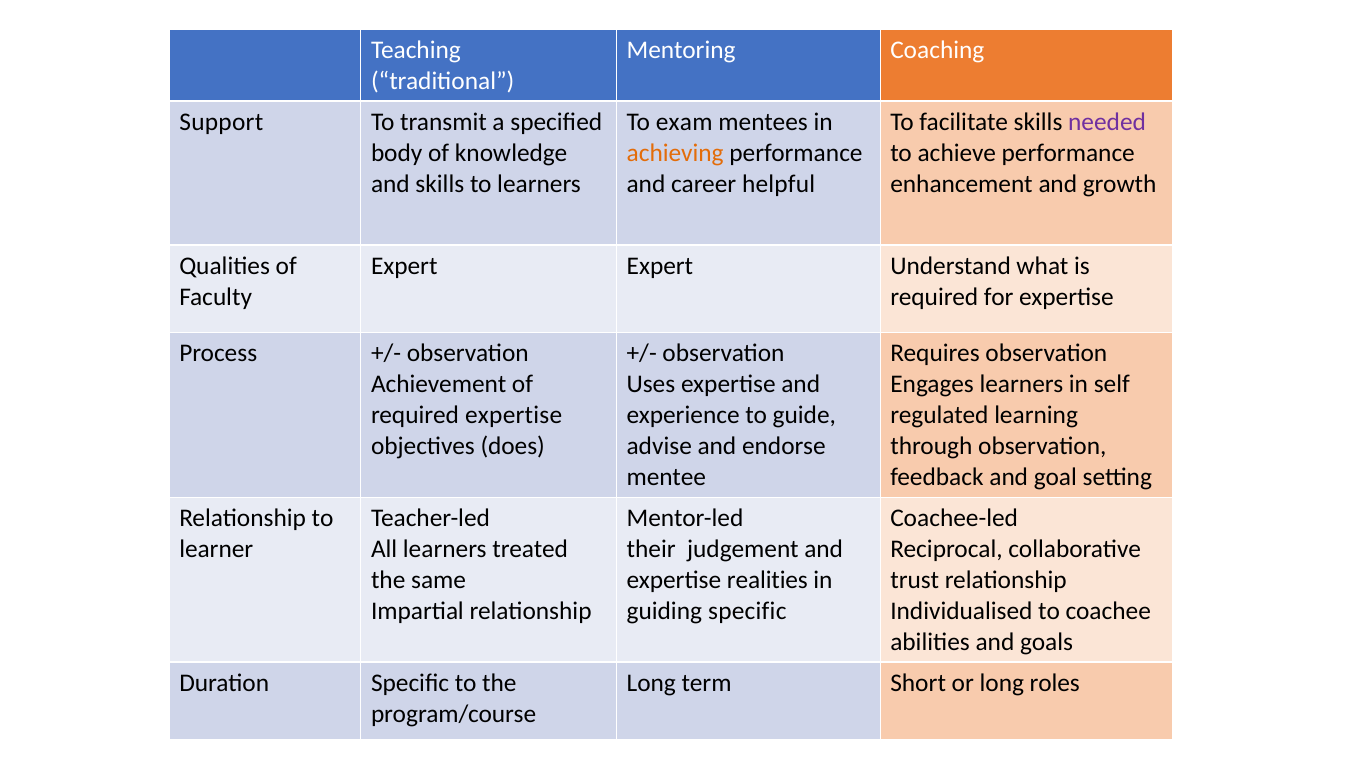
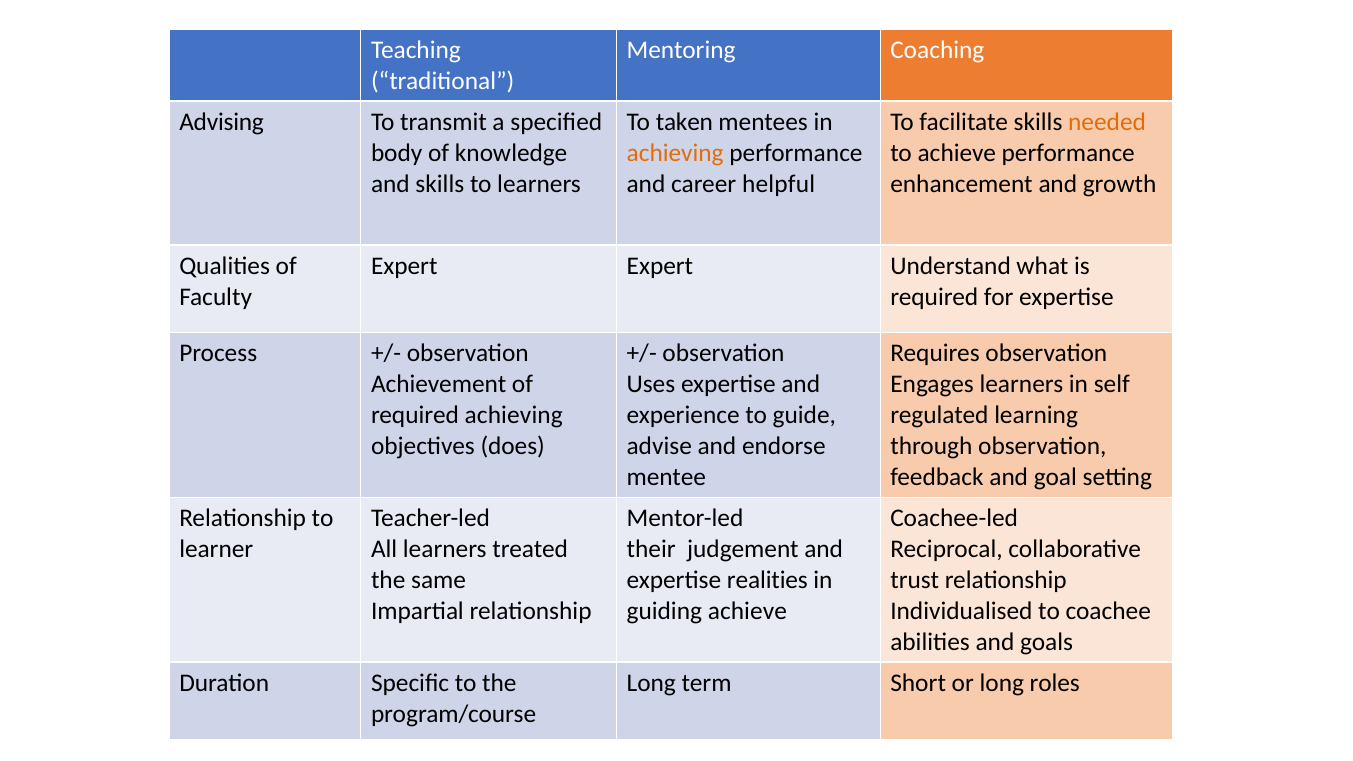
Support: Support -> Advising
exam: exam -> taken
needed colour: purple -> orange
required expertise: expertise -> achieving
guiding specific: specific -> achieve
